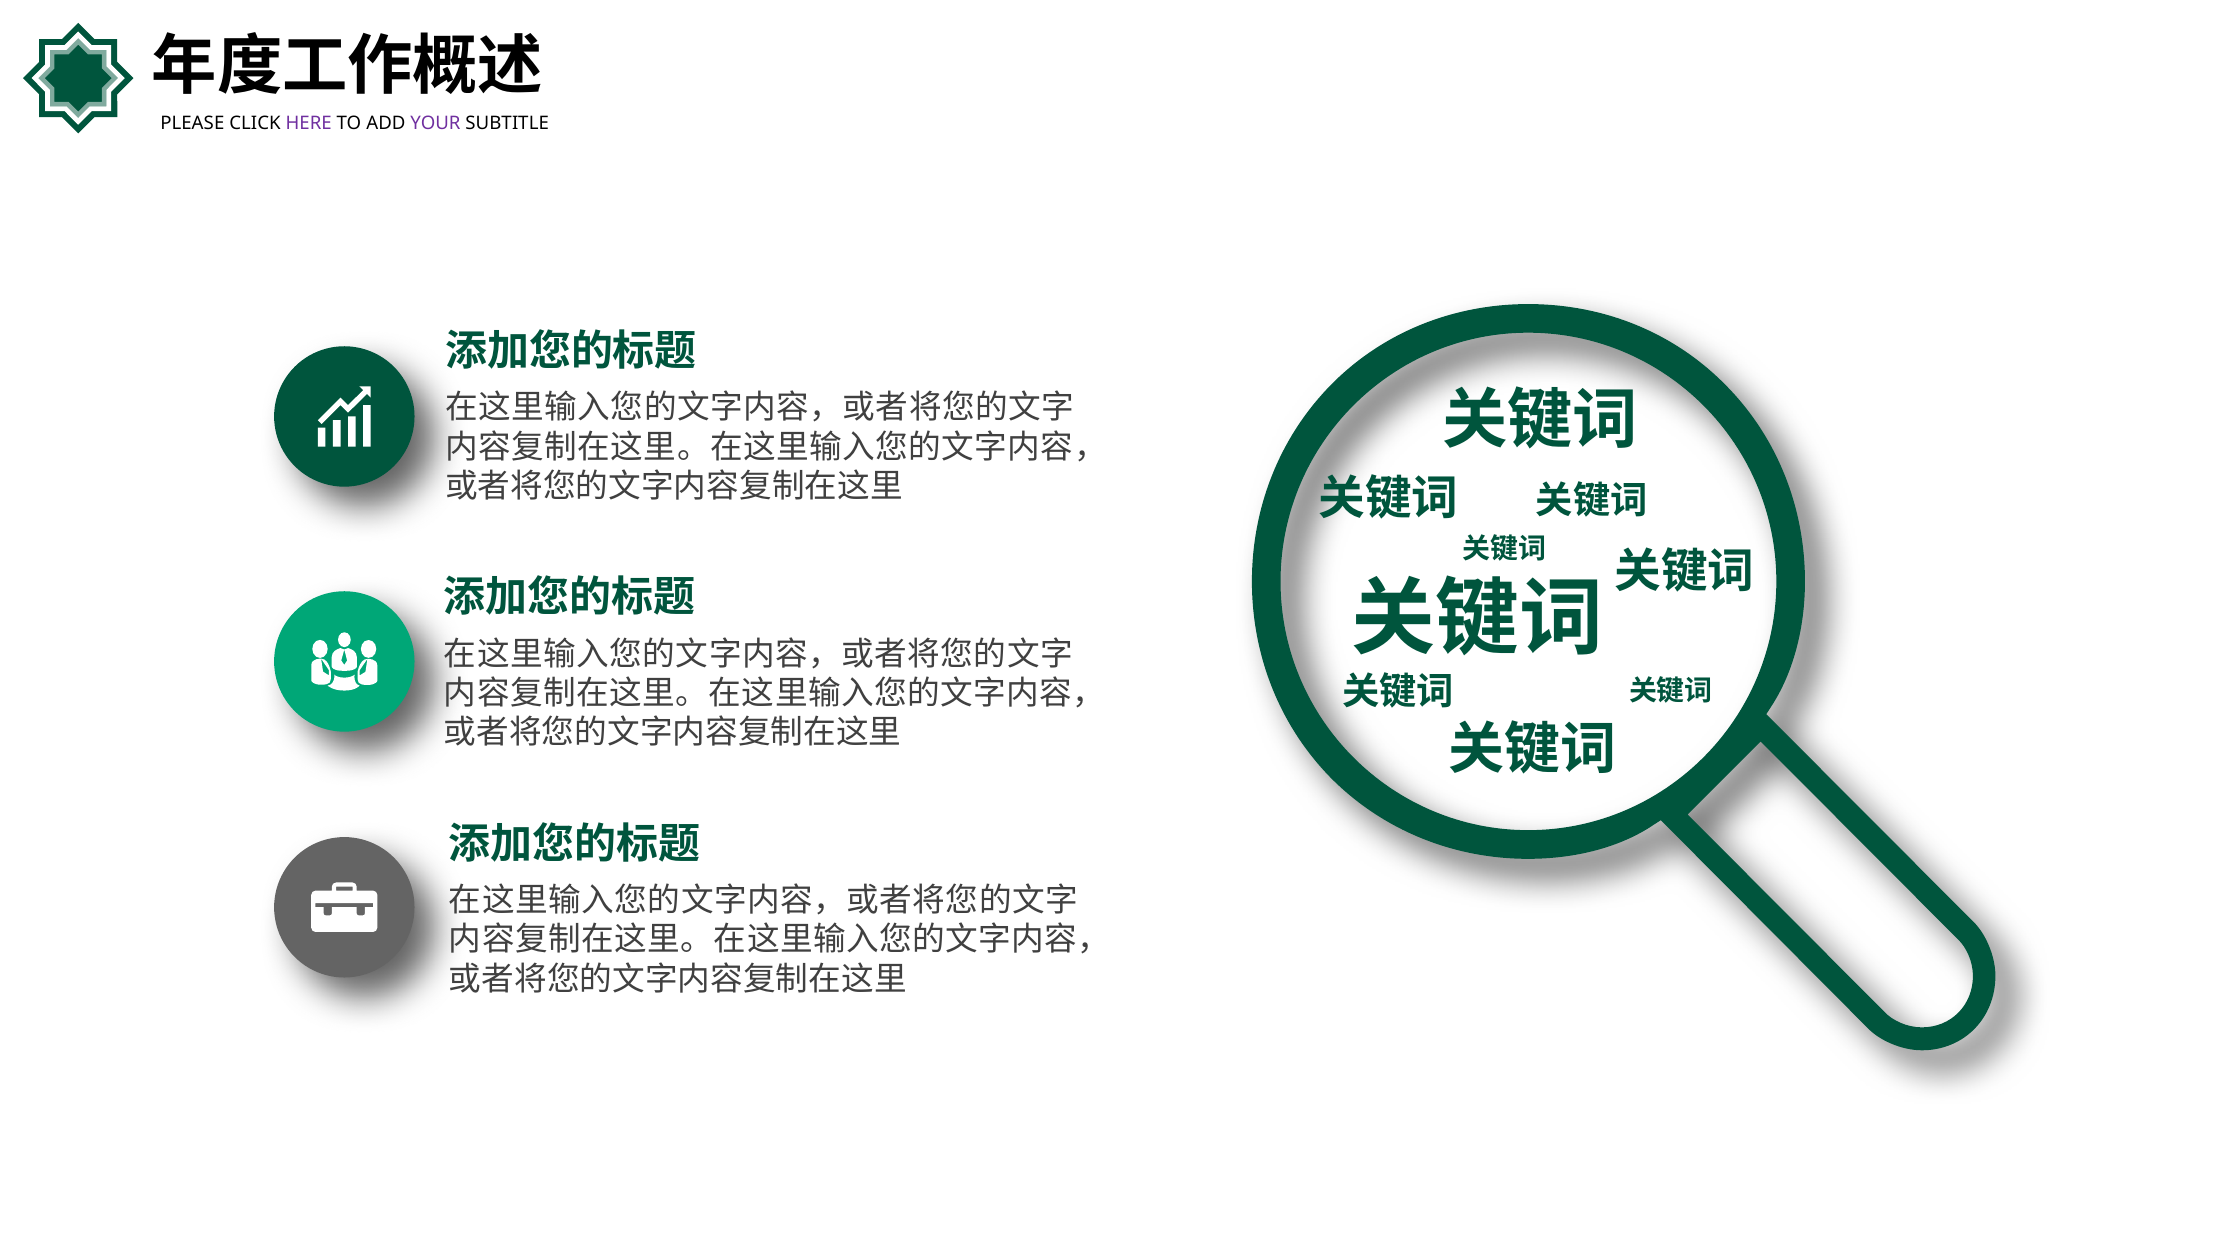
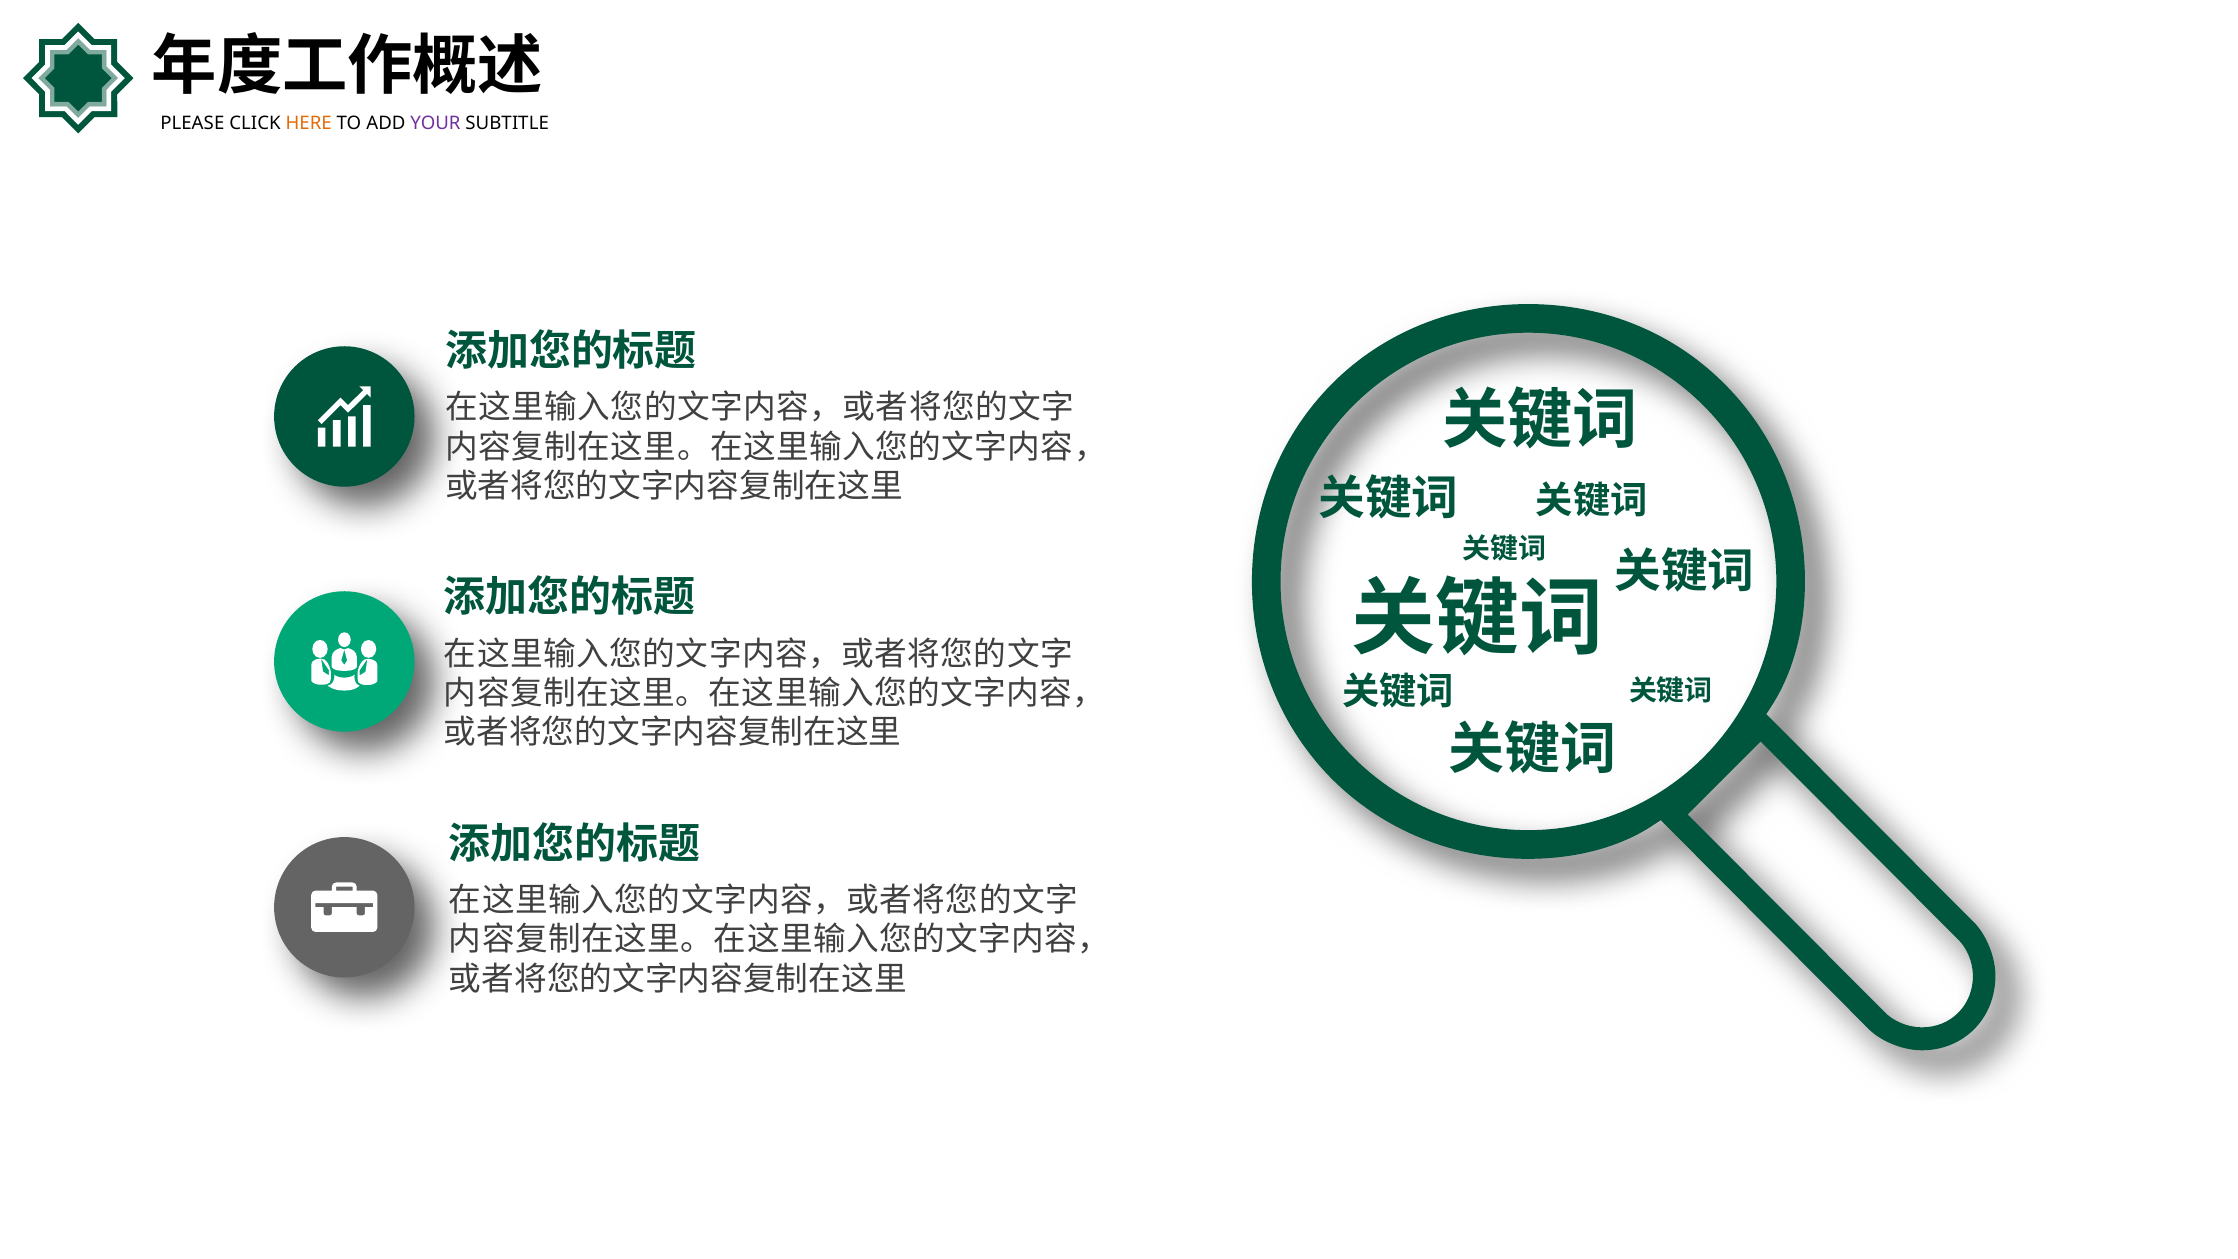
HERE colour: purple -> orange
